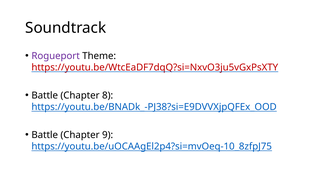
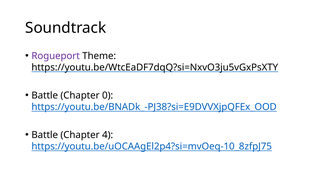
https://youtu.be/WtcEaDF7dqQ?si=NxvO3ju5vGxPsXTY colour: red -> black
8: 8 -> 0
9: 9 -> 4
